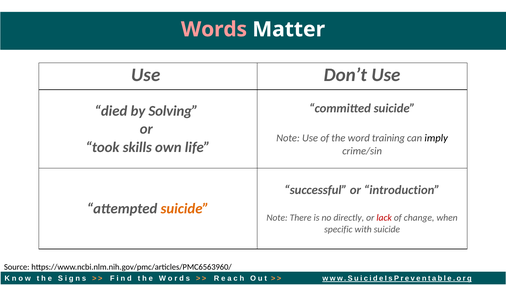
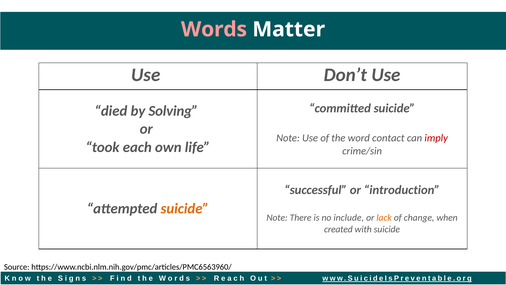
training: training -> contact
imply colour: black -> red
skills: skills -> each
directly: directly -> include
lack colour: red -> orange
specific: specific -> created
